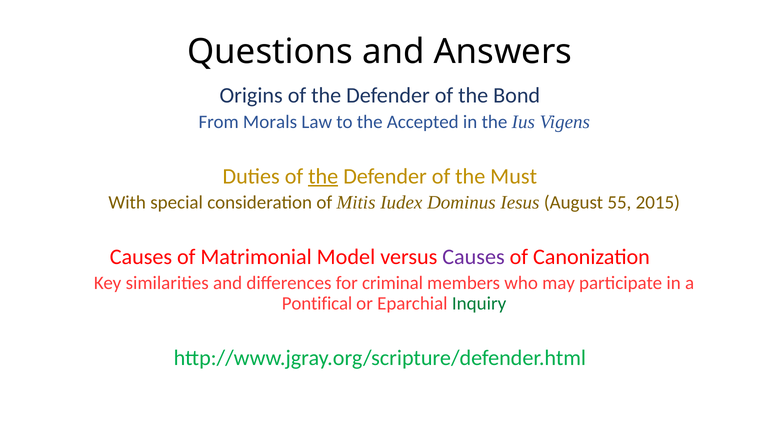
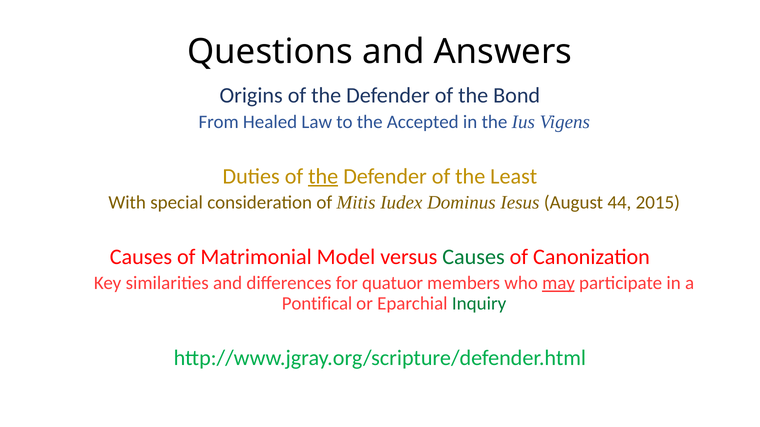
Morals: Morals -> Healed
Must: Must -> Least
55: 55 -> 44
Causes at (474, 257) colour: purple -> green
criminal: criminal -> quatuor
may underline: none -> present
